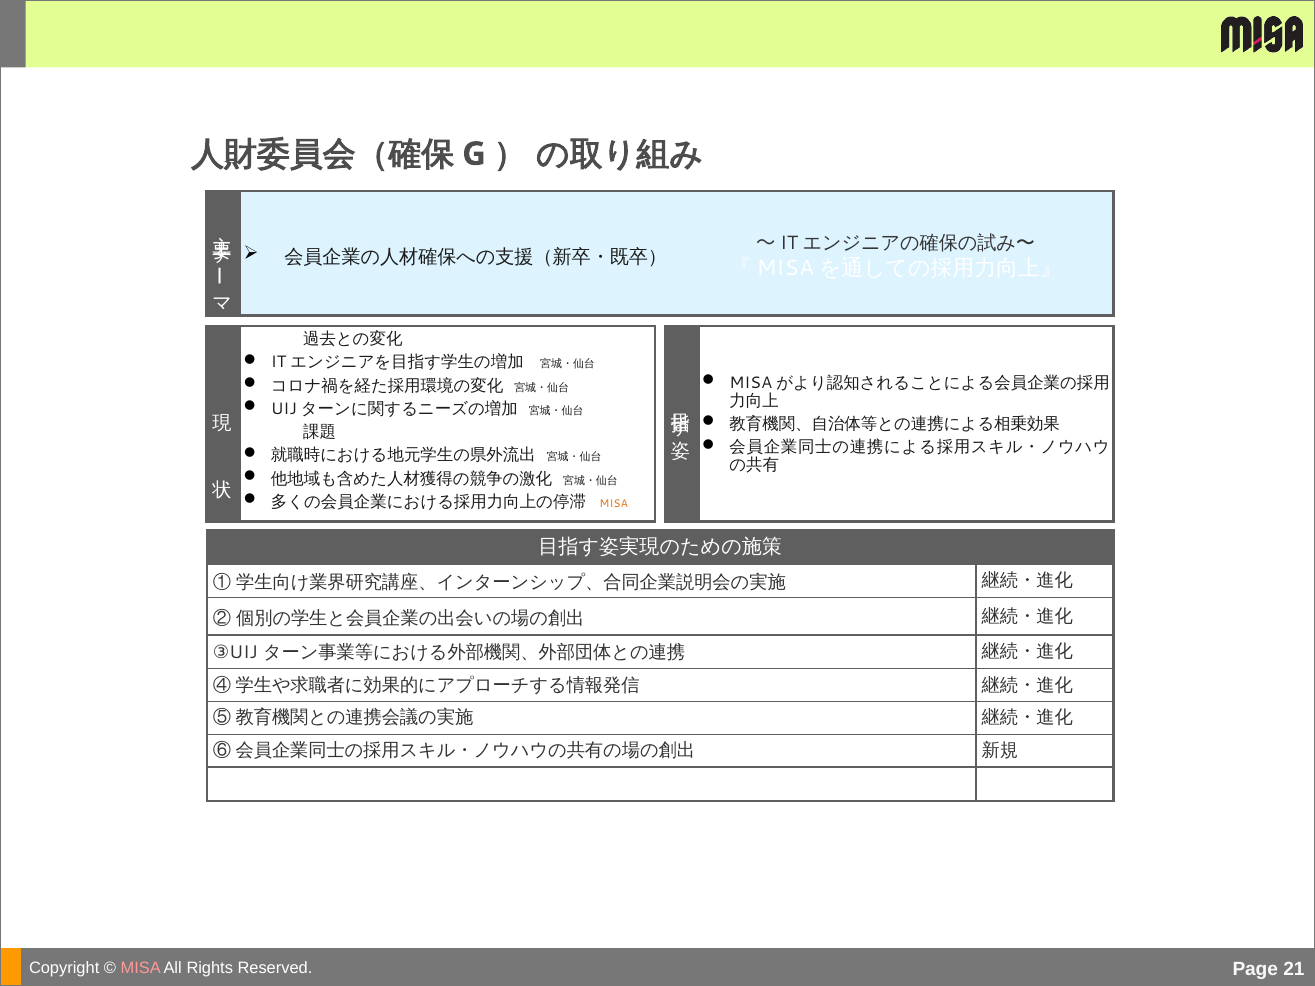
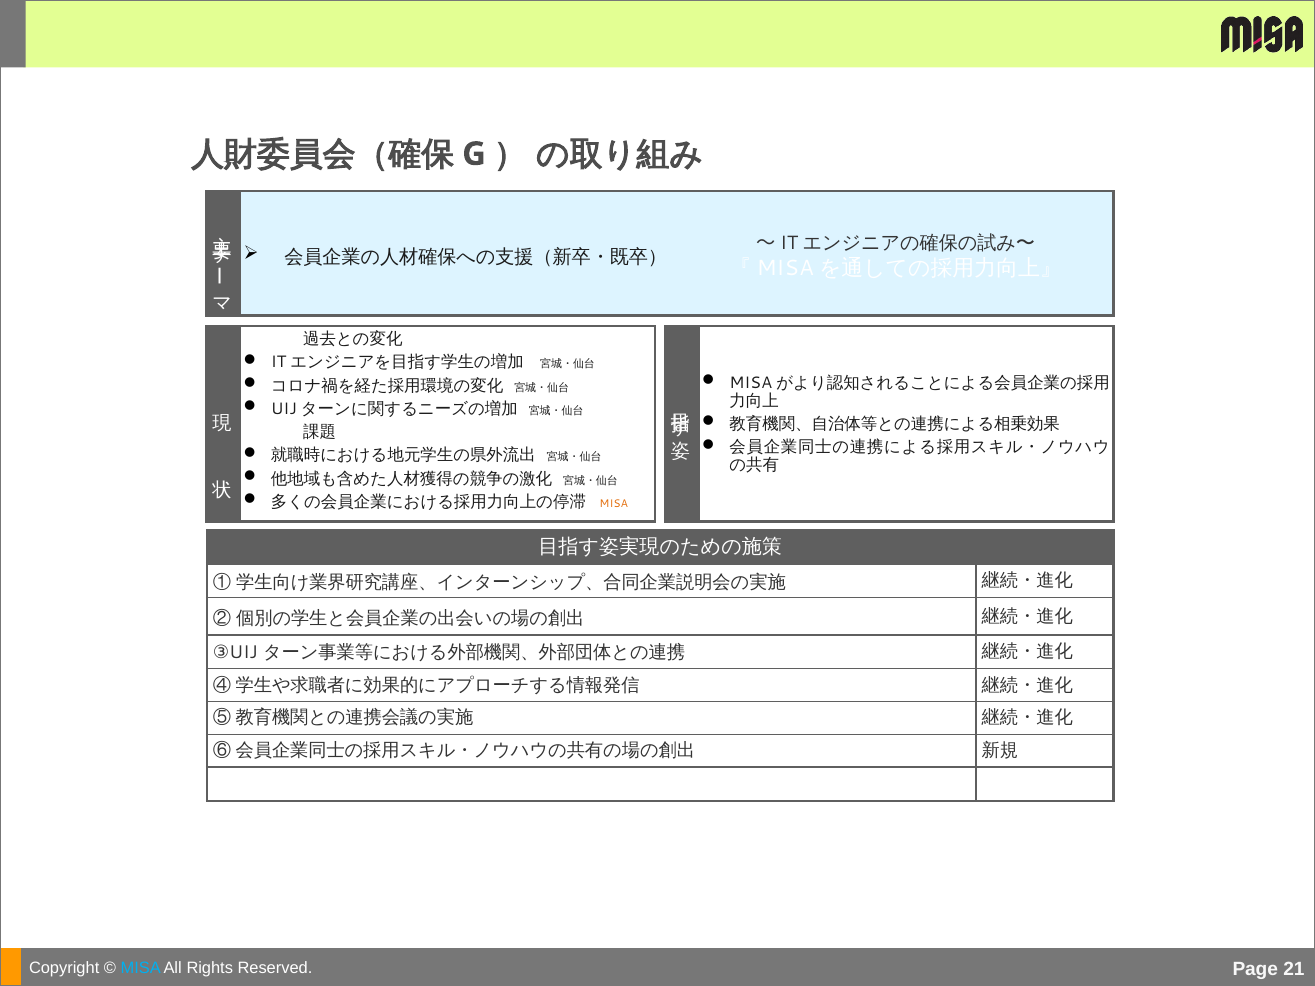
MISA at (141, 969) colour: pink -> light blue
